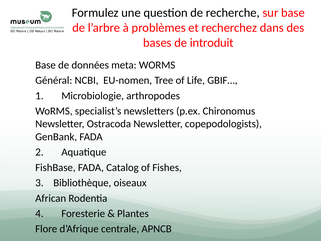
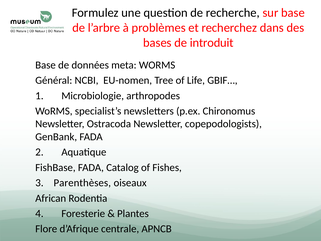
Bibliothèque: Bibliothèque -> Parenthèses
